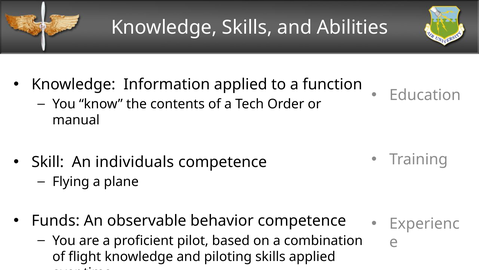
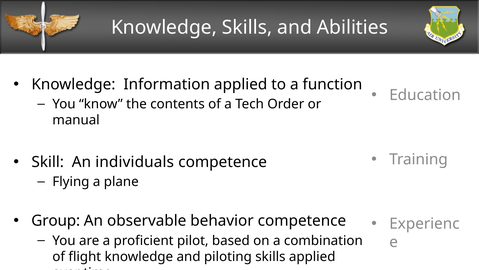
Funds: Funds -> Group
